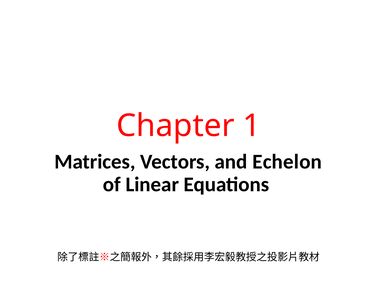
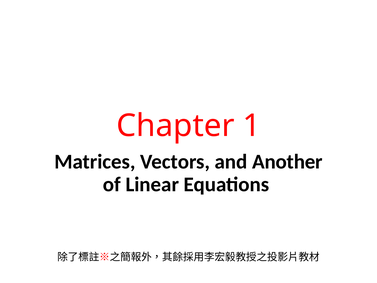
Echelon: Echelon -> Another
